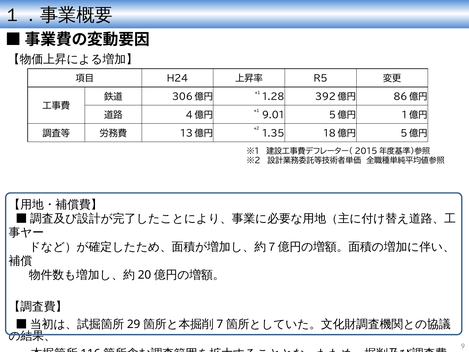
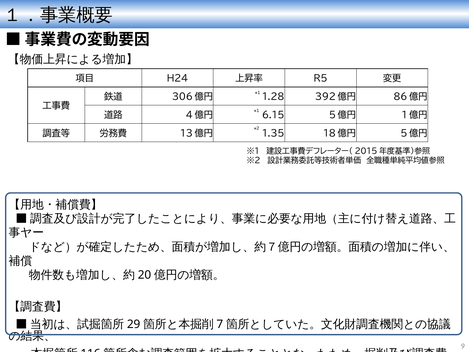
9.01: 9.01 -> 6.15
